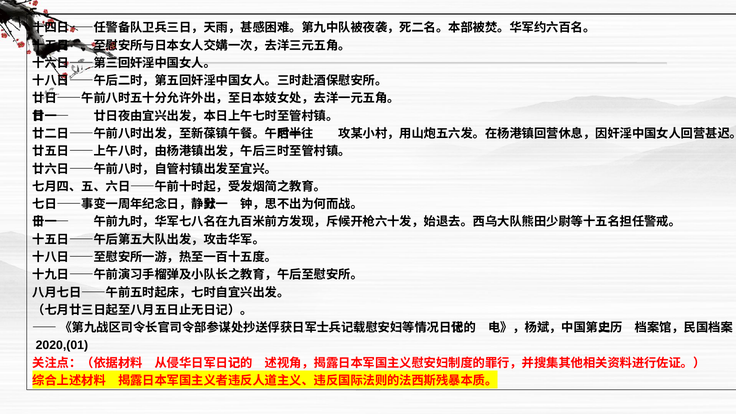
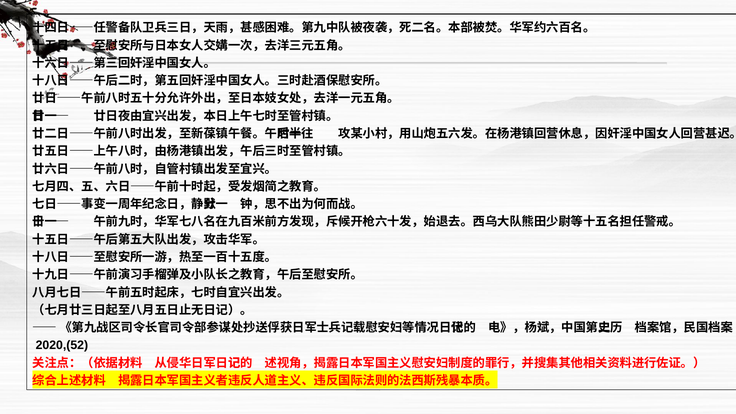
2020,(01: 2020,(01 -> 2020,(52
